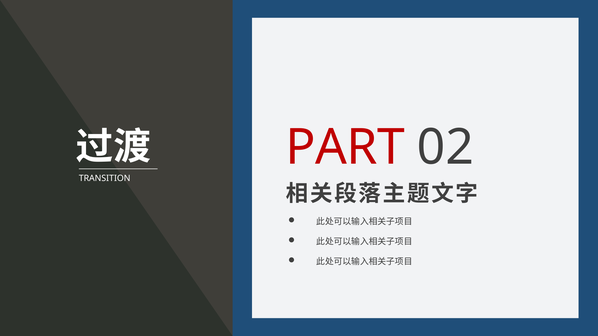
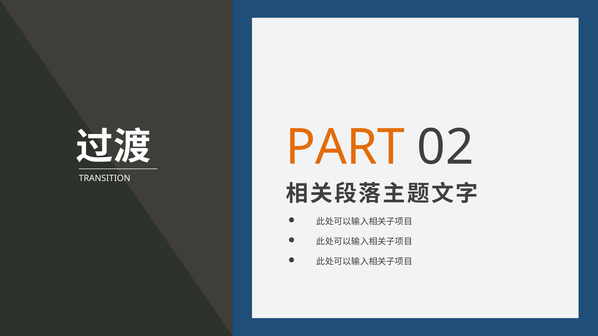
PART colour: red -> orange
